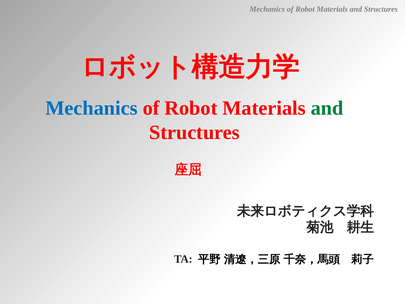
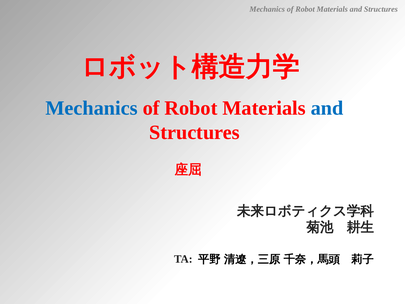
and at (327, 108) colour: green -> blue
